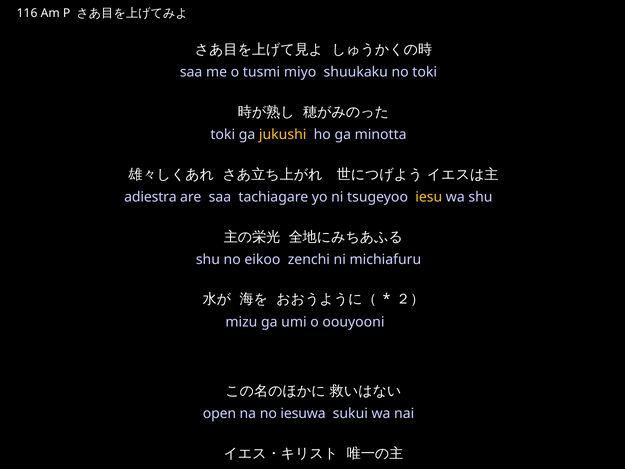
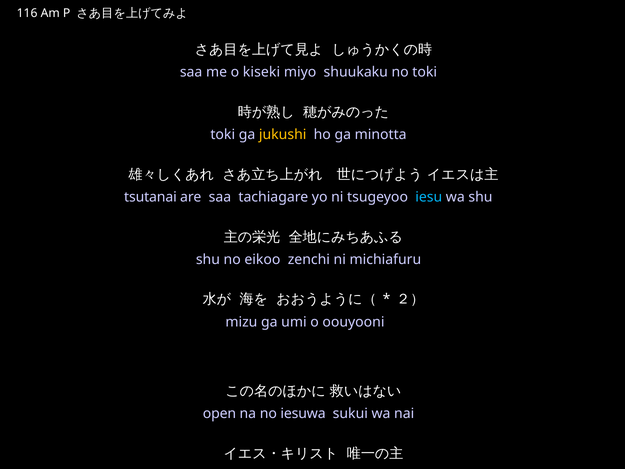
tusmi: tusmi -> kiseki
adiestra: adiestra -> tsutanai
iesu at (429, 197) colour: yellow -> light blue
